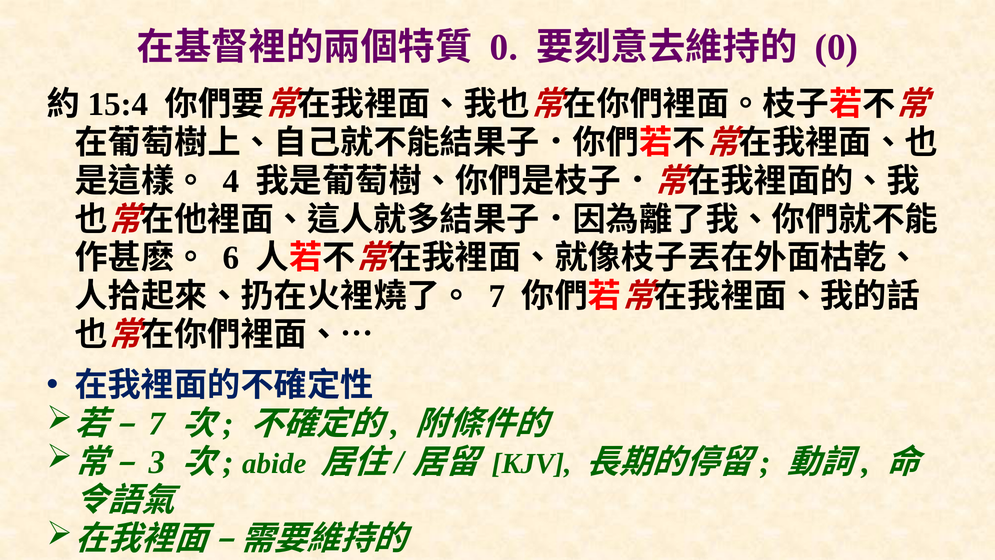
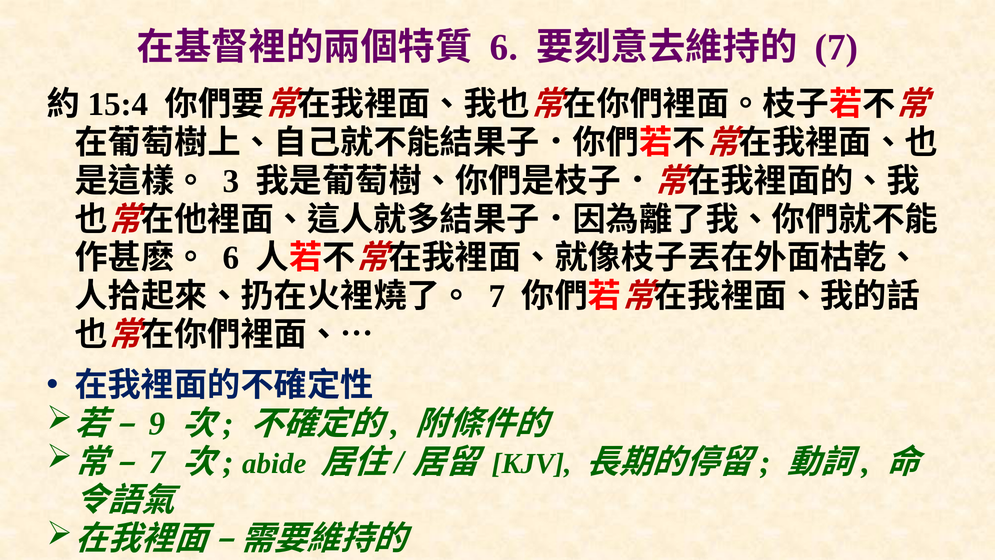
0 at (504, 47): 0 -> 6
0 at (837, 47): 0 -> 7
4: 4 -> 3
7 at (157, 424): 7 -> 9
3 at (157, 462): 3 -> 7
